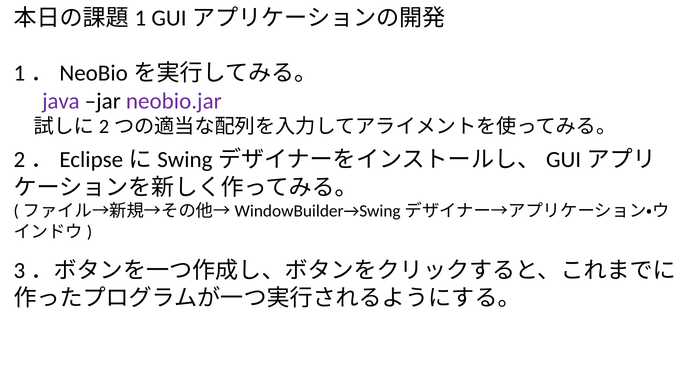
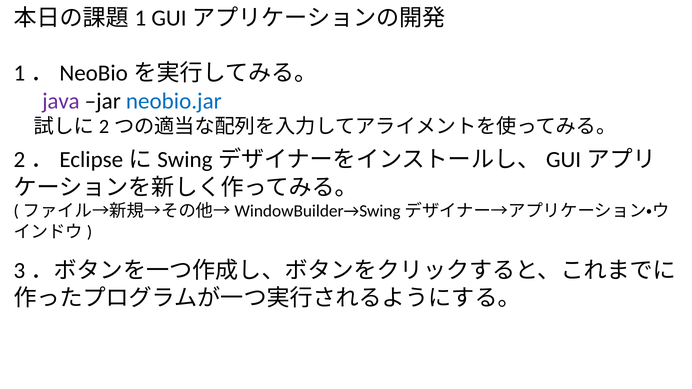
neobio.jar colour: purple -> blue
